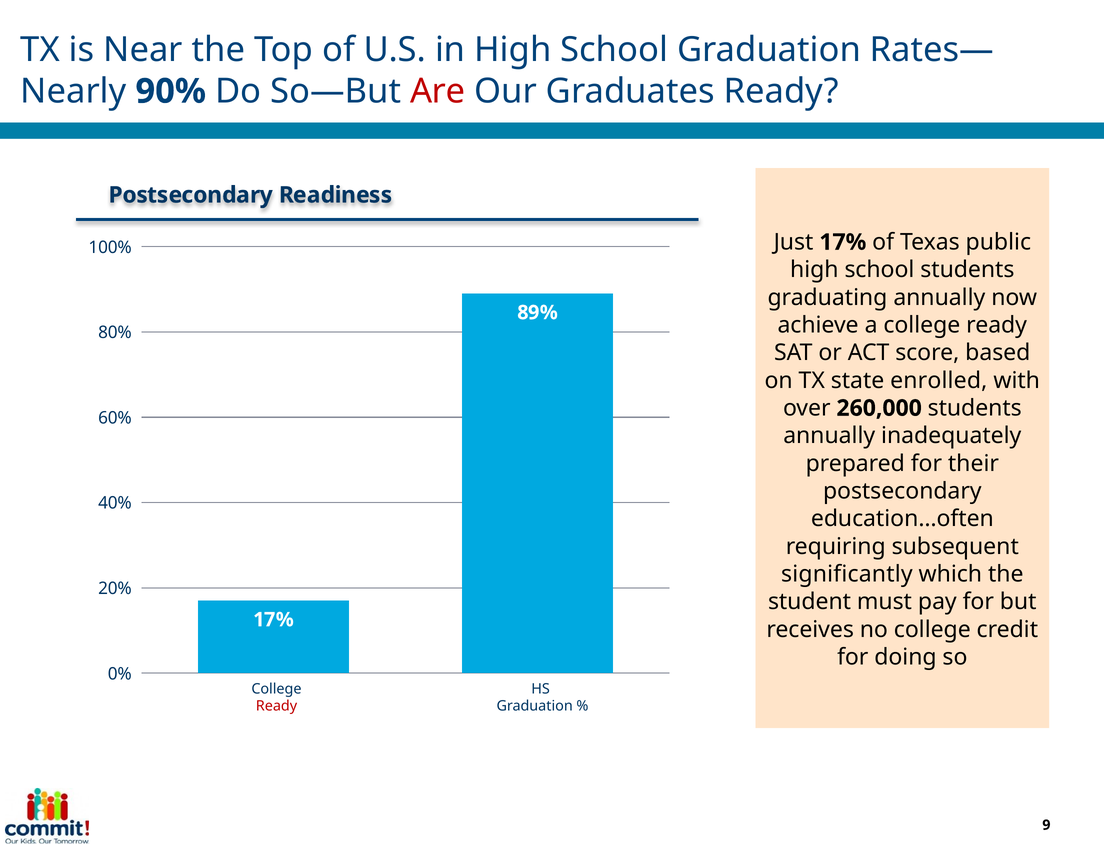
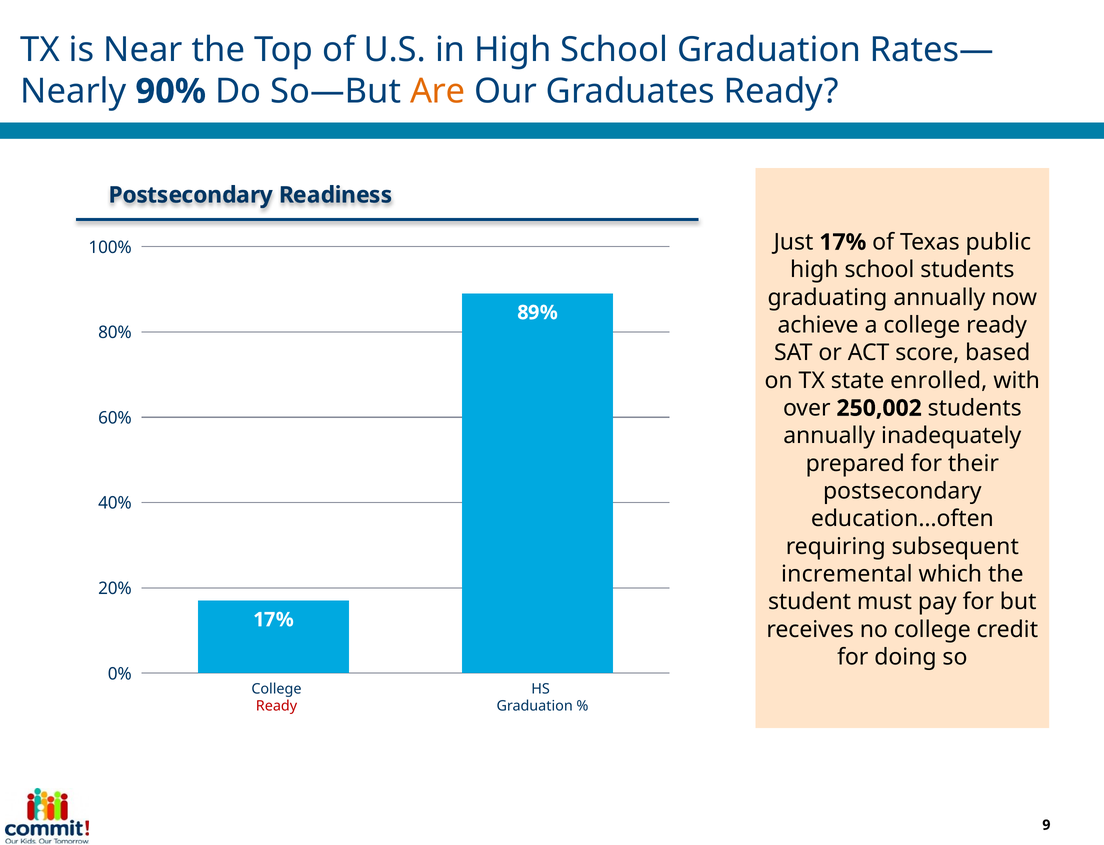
Are colour: red -> orange
260,000: 260,000 -> 250,002
significantly: significantly -> incremental
